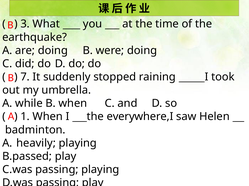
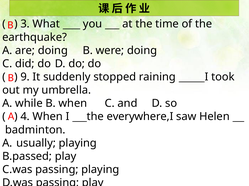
7: 7 -> 9
1: 1 -> 4
heavily: heavily -> usually
